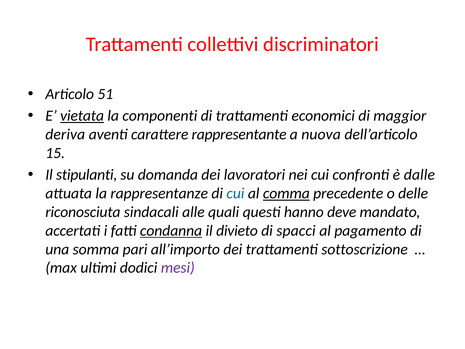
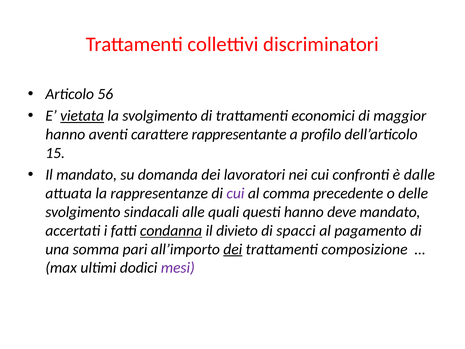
51: 51 -> 56
la componenti: componenti -> svolgimento
deriva at (65, 134): deriva -> hanno
nuova: nuova -> profilo
Il stipulanti: stipulanti -> mandato
cui at (235, 193) colour: blue -> purple
comma underline: present -> none
riconosciuta at (83, 212): riconosciuta -> svolgimento
dei at (233, 249) underline: none -> present
sottoscrizione: sottoscrizione -> composizione
